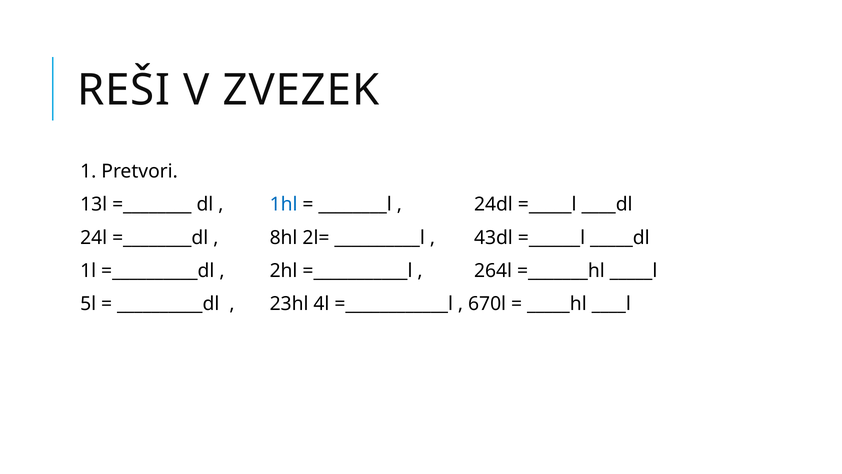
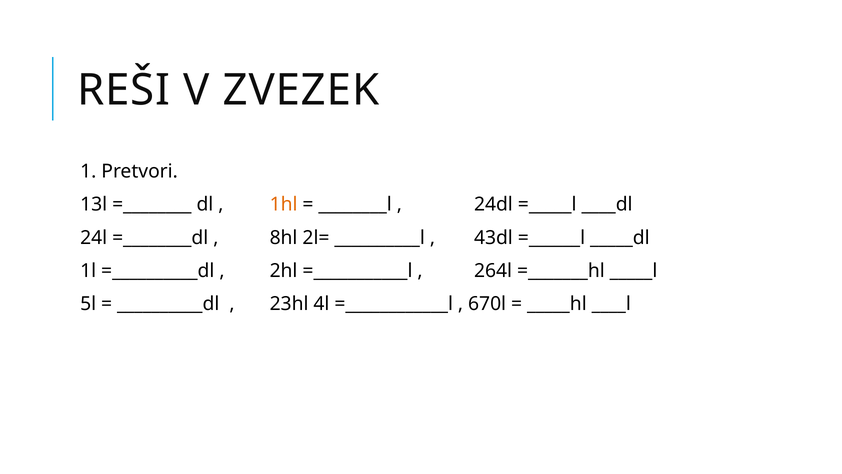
1hl colour: blue -> orange
